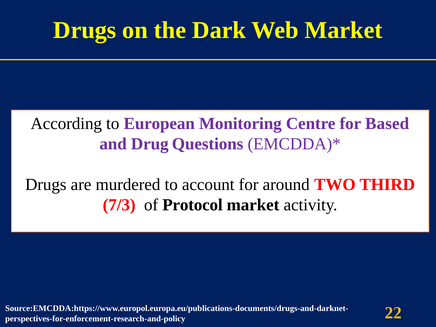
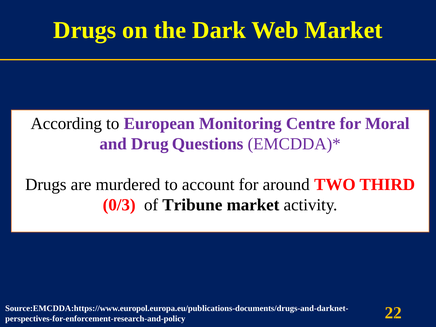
Based: Based -> Moral
7/3: 7/3 -> 0/3
Protocol: Protocol -> Tribune
